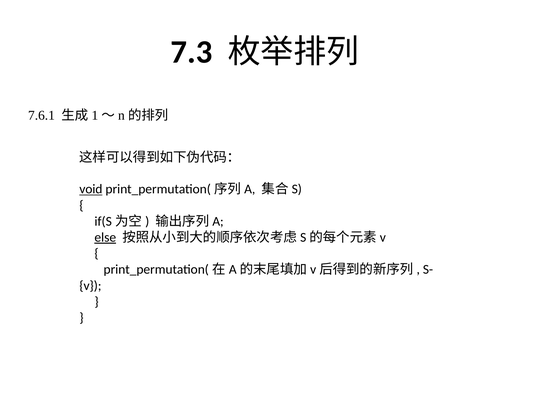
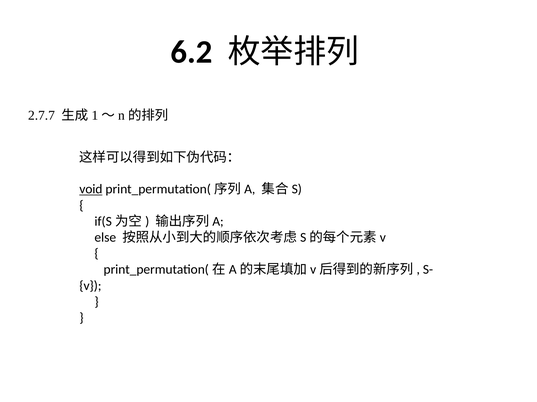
7.3: 7.3 -> 6.2
7.6.1: 7.6.1 -> 2.7.7
else underline: present -> none
